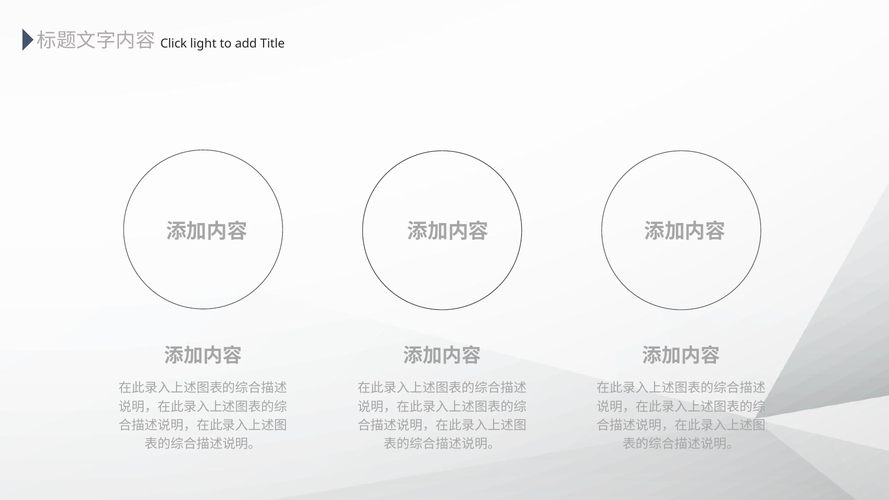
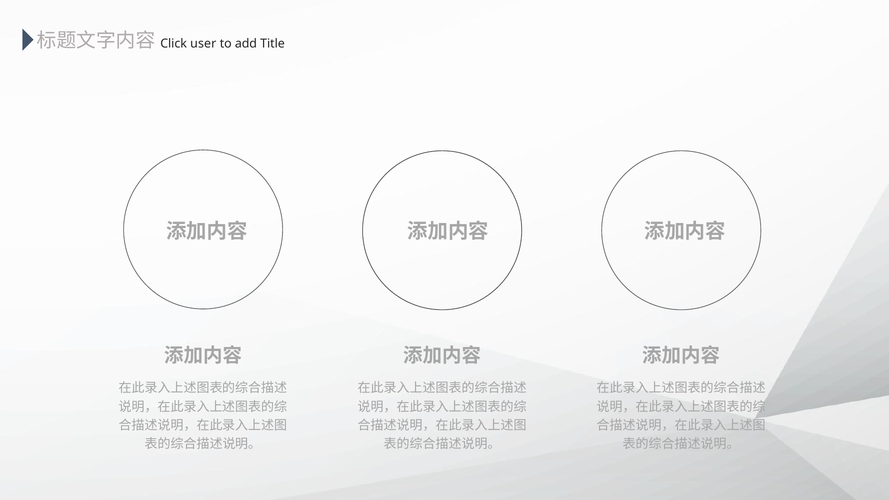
light: light -> user
